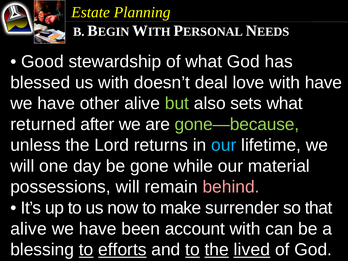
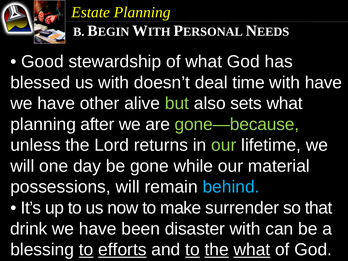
love: love -> time
returned at (43, 124): returned -> planning
our at (224, 145) colour: light blue -> light green
behind colour: pink -> light blue
alive at (29, 229): alive -> drink
account: account -> disaster
the lived: lived -> what
